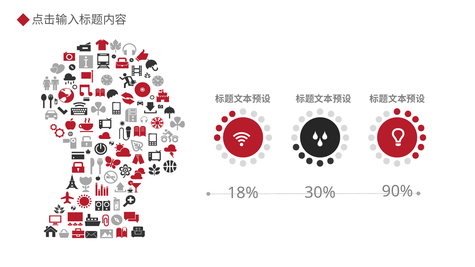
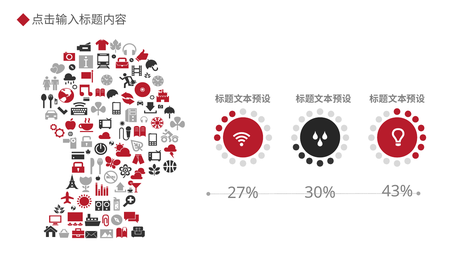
90%: 90% -> 43%
18%: 18% -> 27%
